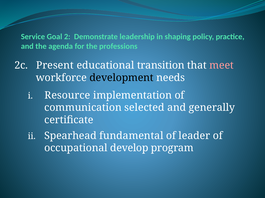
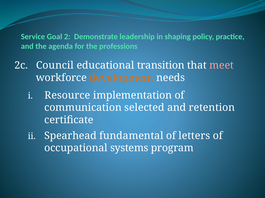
Present: Present -> Council
development colour: black -> orange
generally: generally -> retention
leader: leader -> letters
develop: develop -> systems
